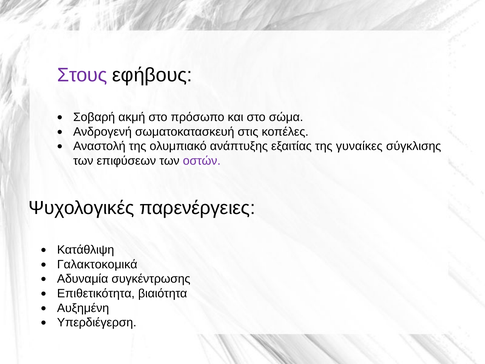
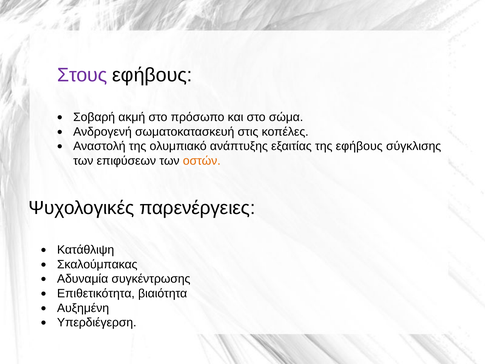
της γυναίκες: γυναίκες -> εφήβους
οστών colour: purple -> orange
Γαλακτοκομικά: Γαλακτοκομικά -> Σκαλούμπακας
